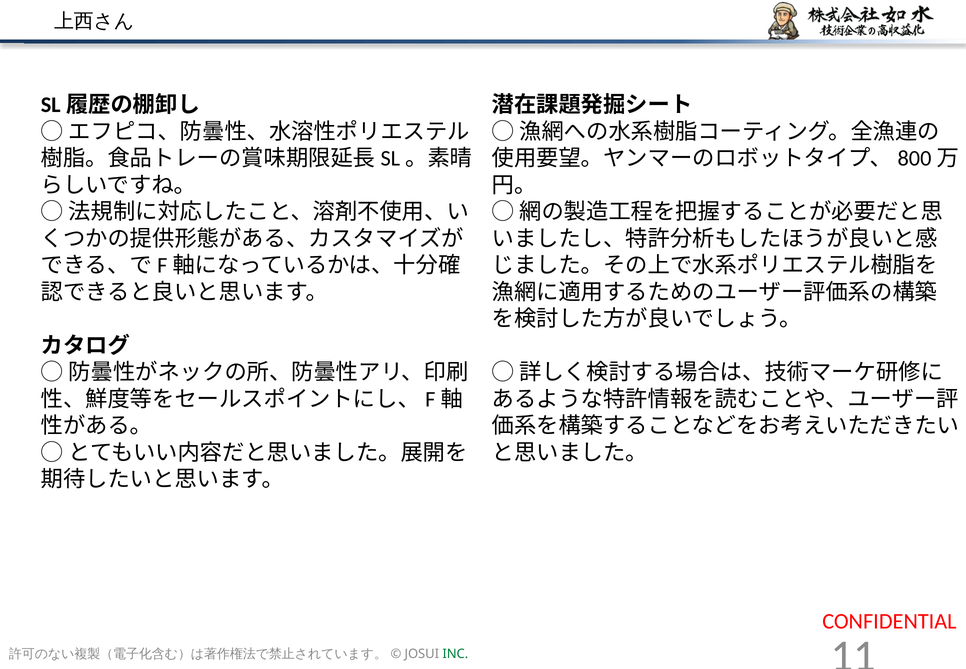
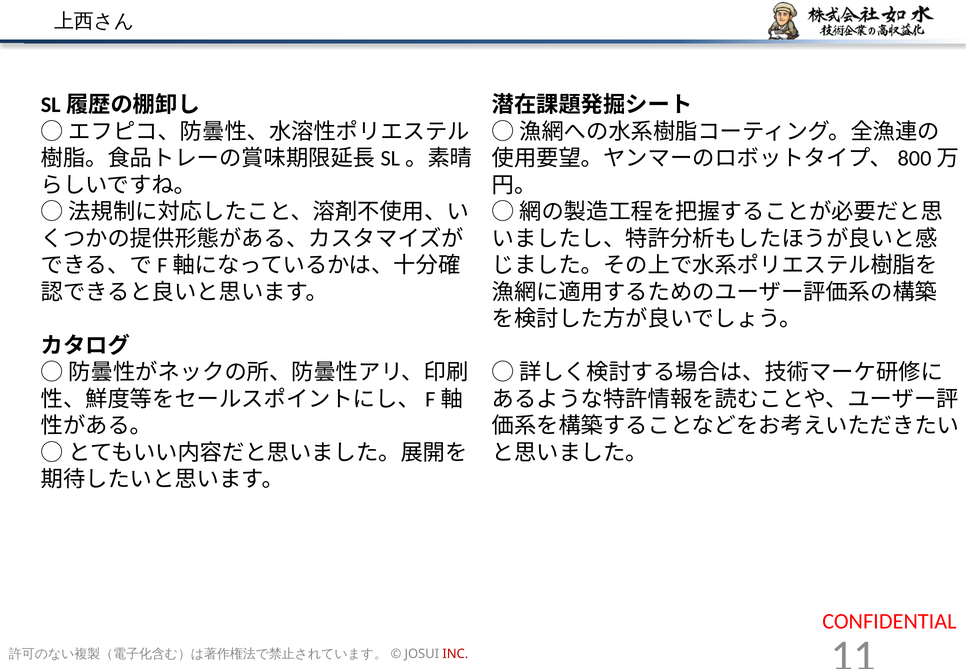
INC colour: green -> red
